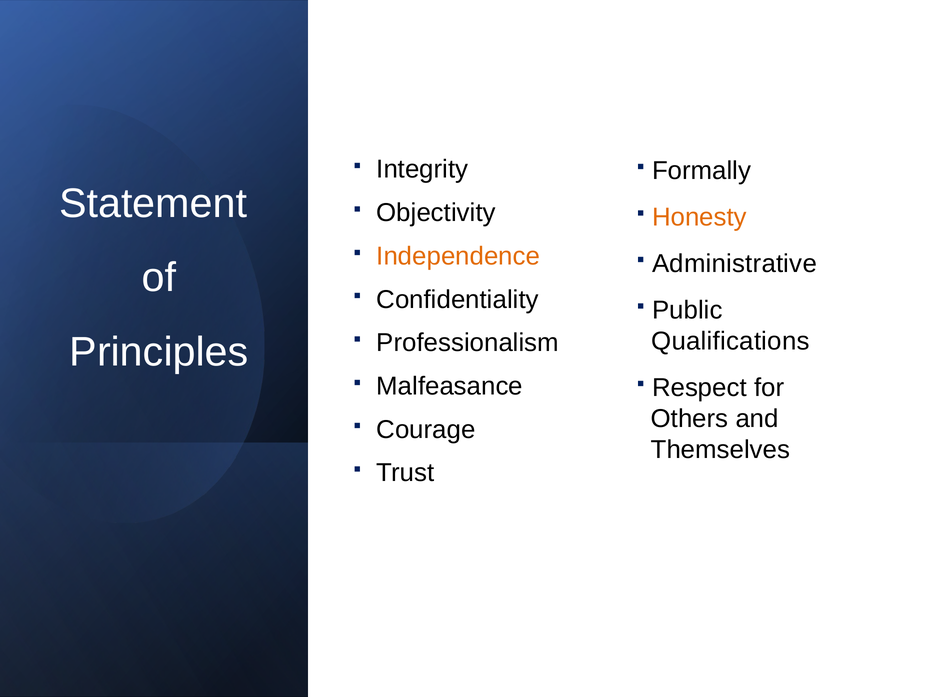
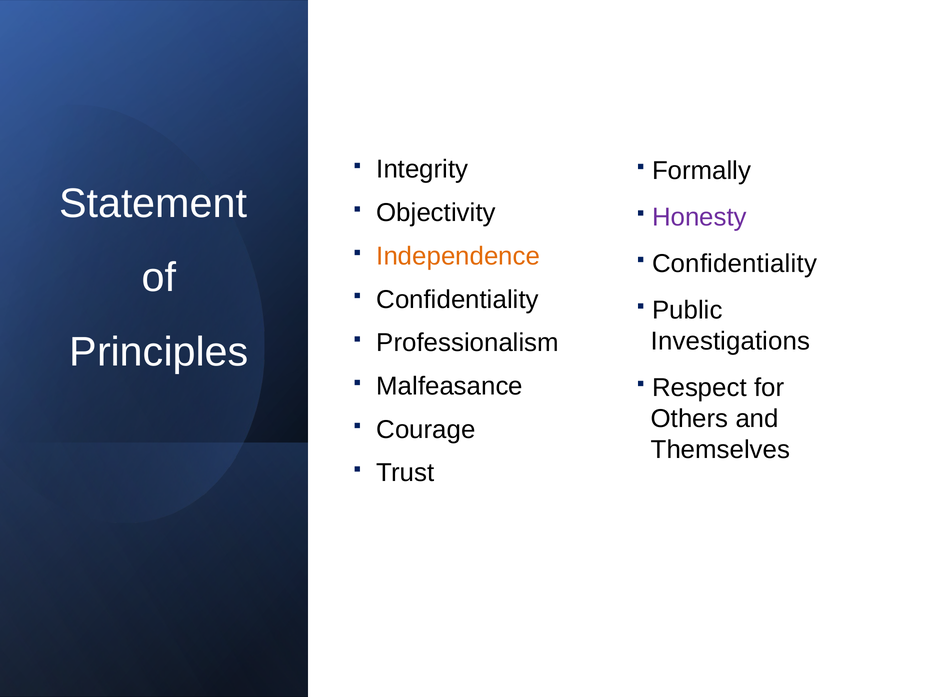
Honesty colour: orange -> purple
Administrative at (734, 264): Administrative -> Confidentiality
Qualifications: Qualifications -> Investigations
